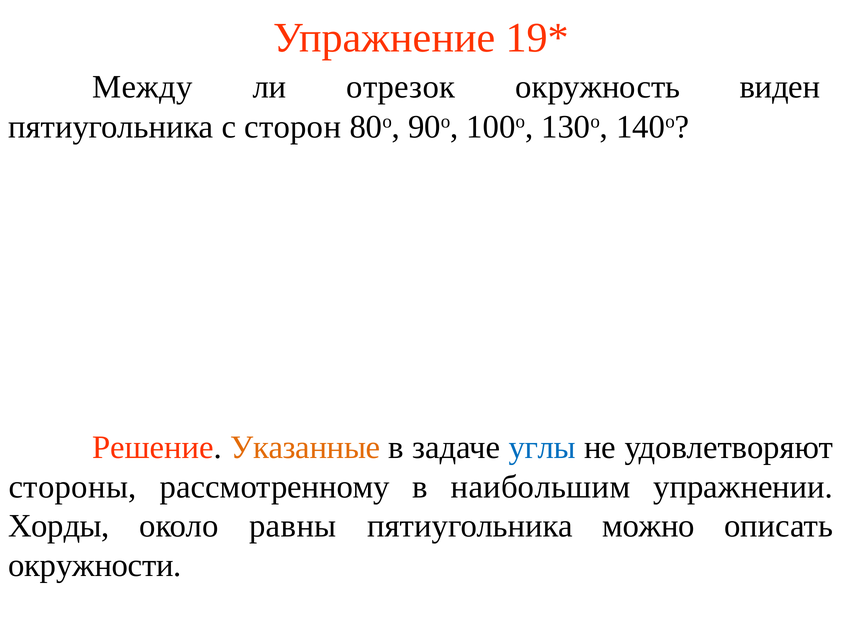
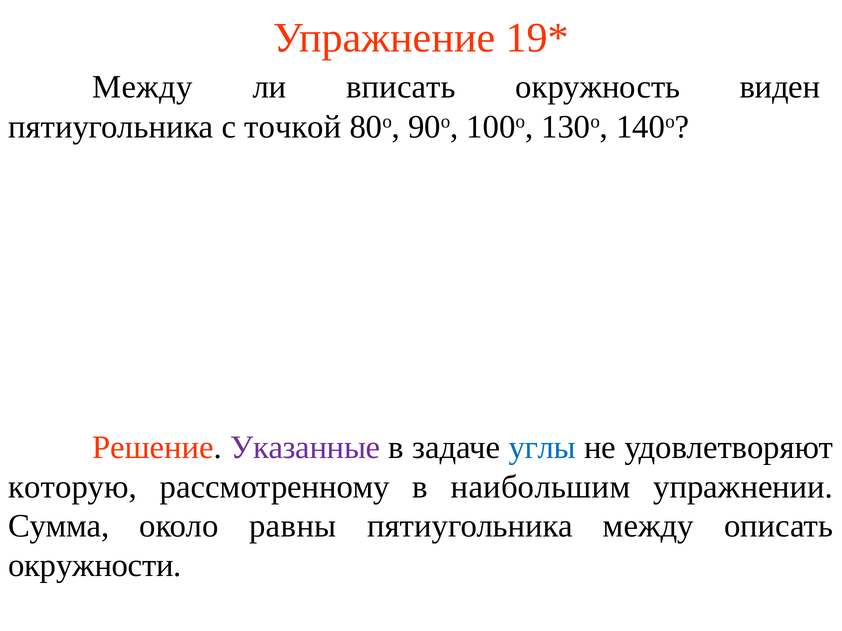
отрезок: отрезок -> вписать
сторон: сторон -> точкой
Указанные colour: orange -> purple
стороны: стороны -> которую
Хорды: Хорды -> Сумма
пятиугольника можно: можно -> между
